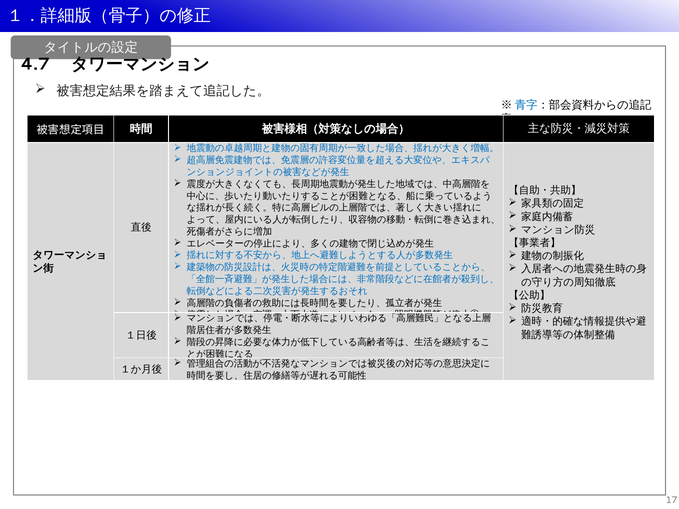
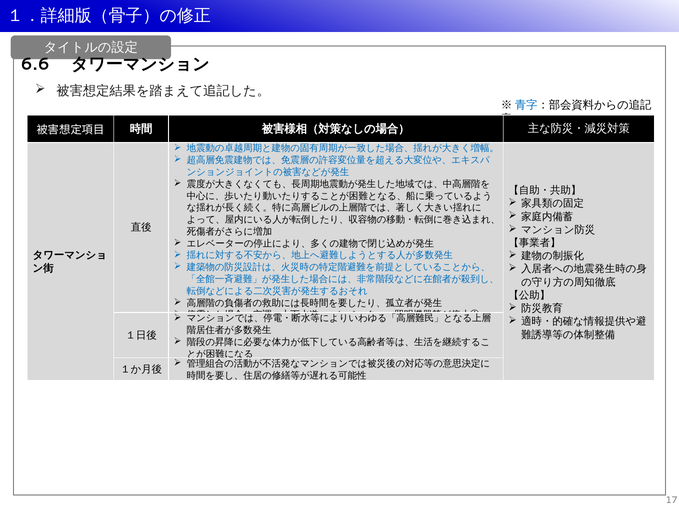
4.7: 4.7 -> 6.6
